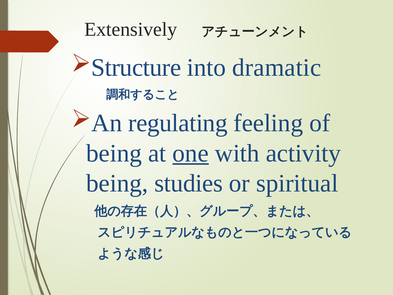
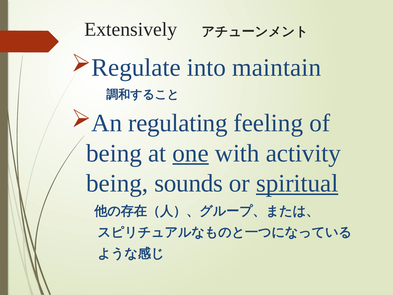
Structure: Structure -> Regulate
dramatic: dramatic -> maintain
studies: studies -> sounds
spiritual underline: none -> present
